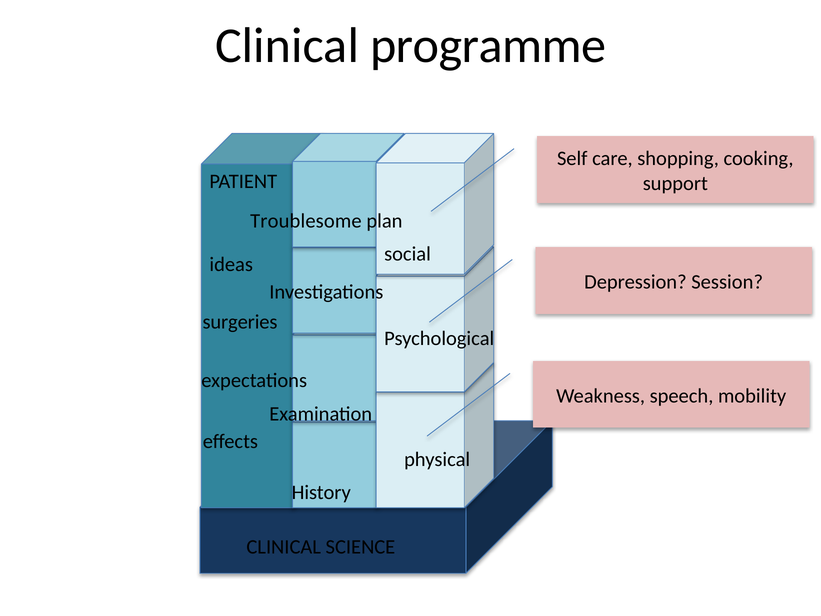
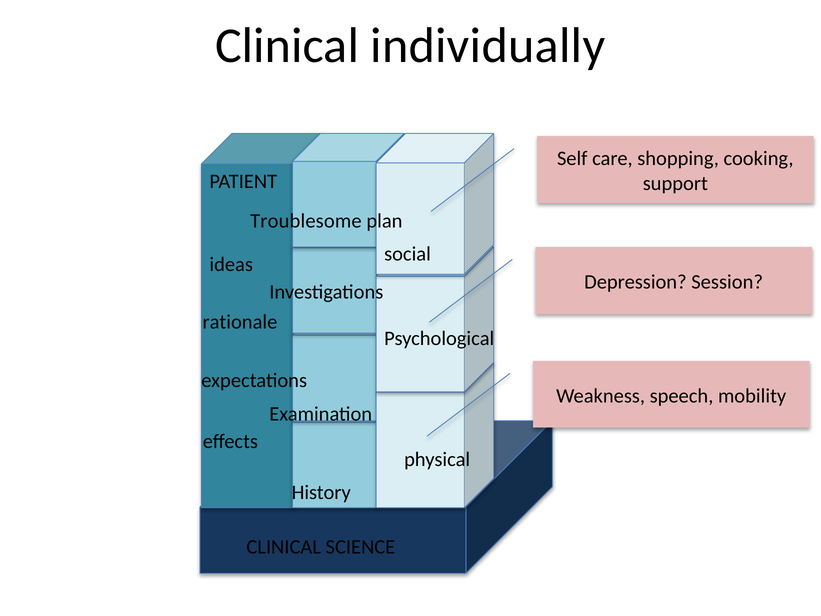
programme: programme -> individually
surgeries: surgeries -> rationale
